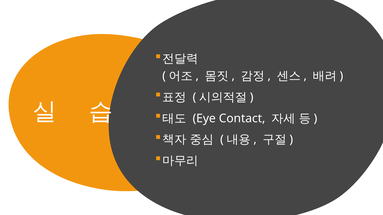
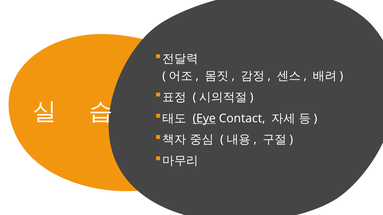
Eye underline: none -> present
